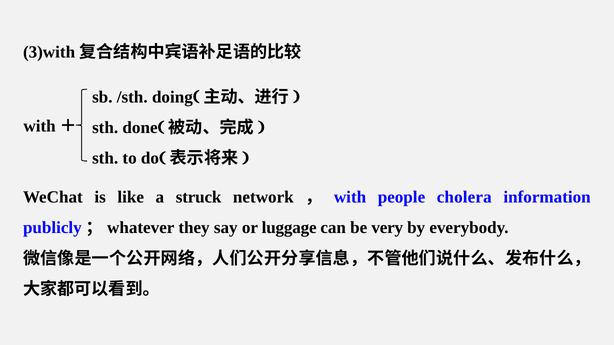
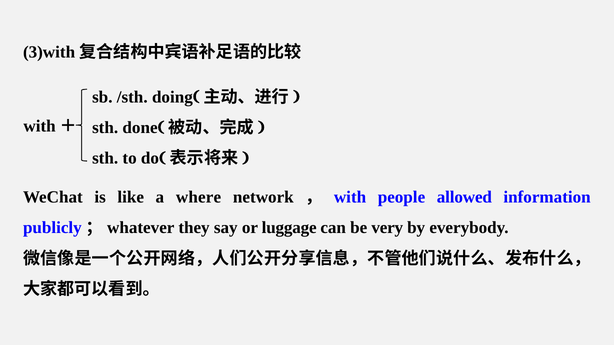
struck: struck -> where
cholera: cholera -> allowed
